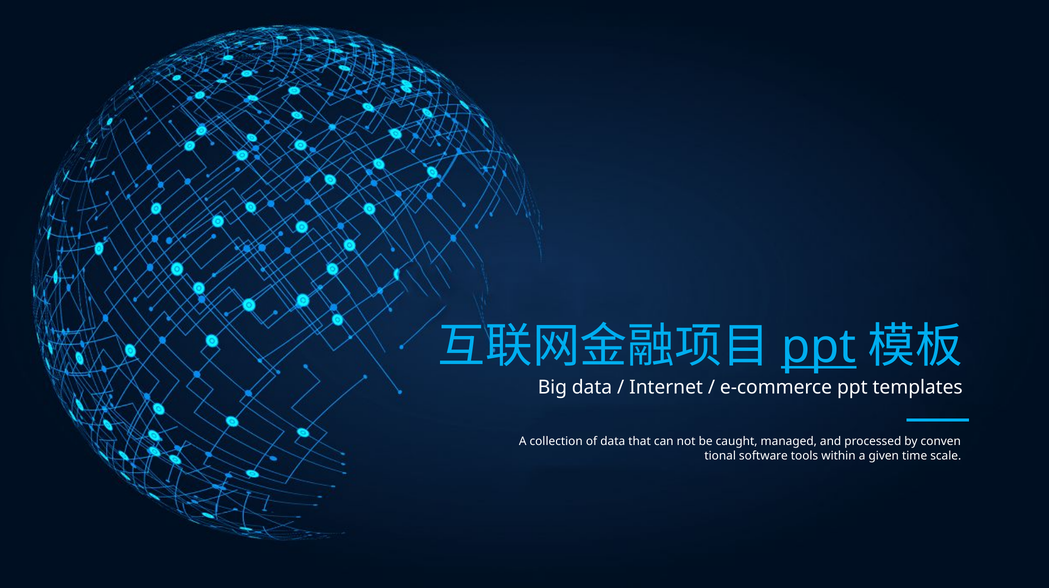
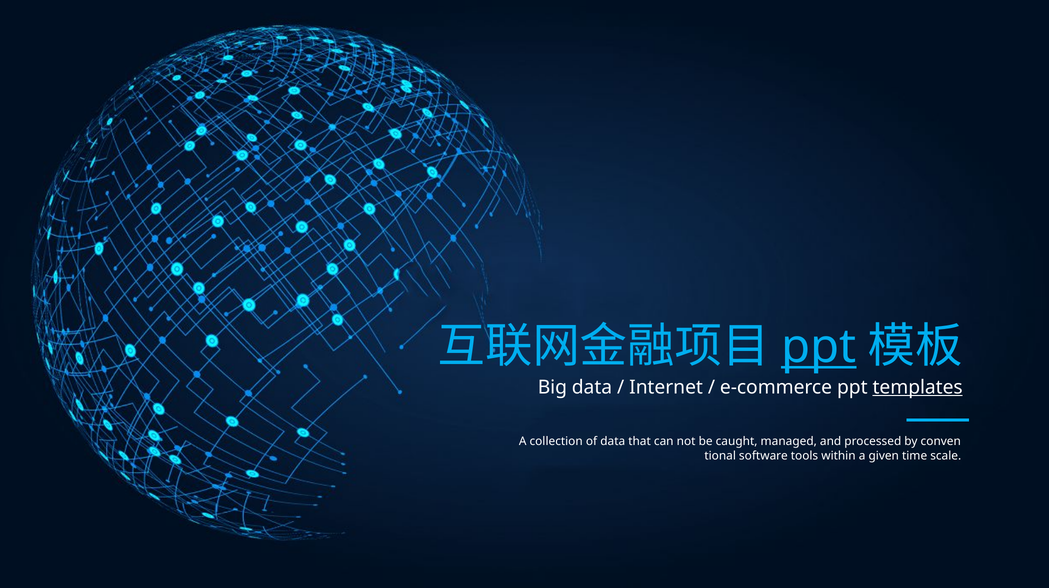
templates underline: none -> present
